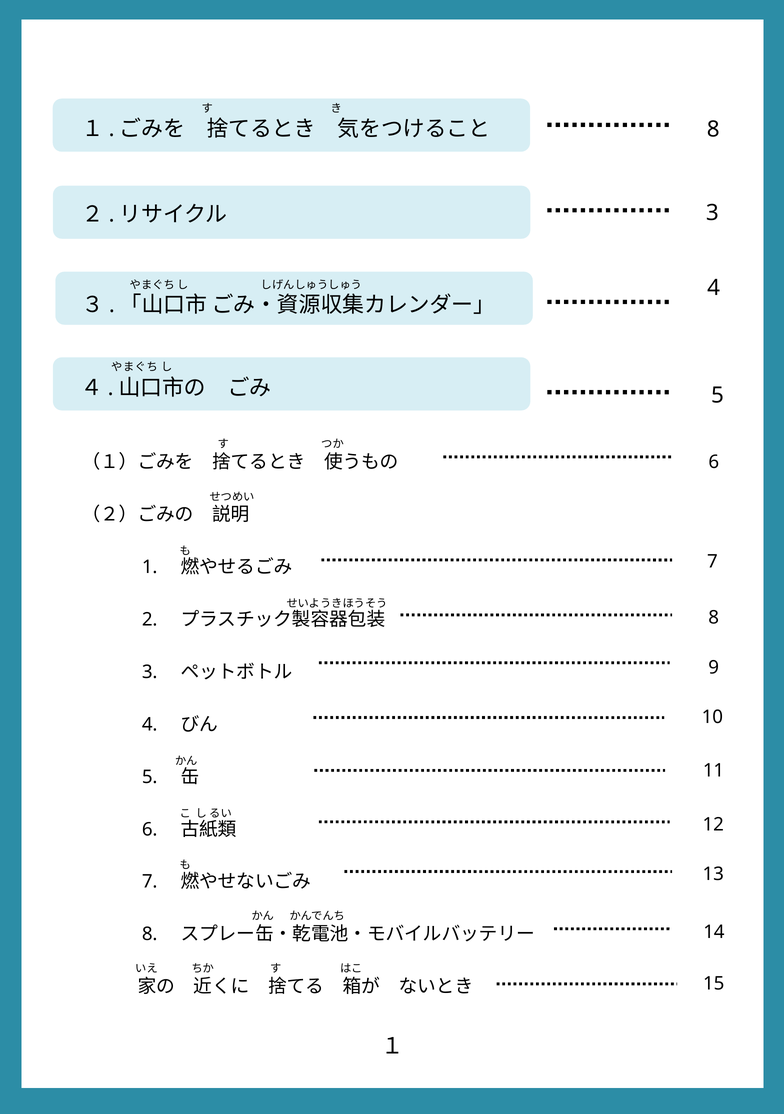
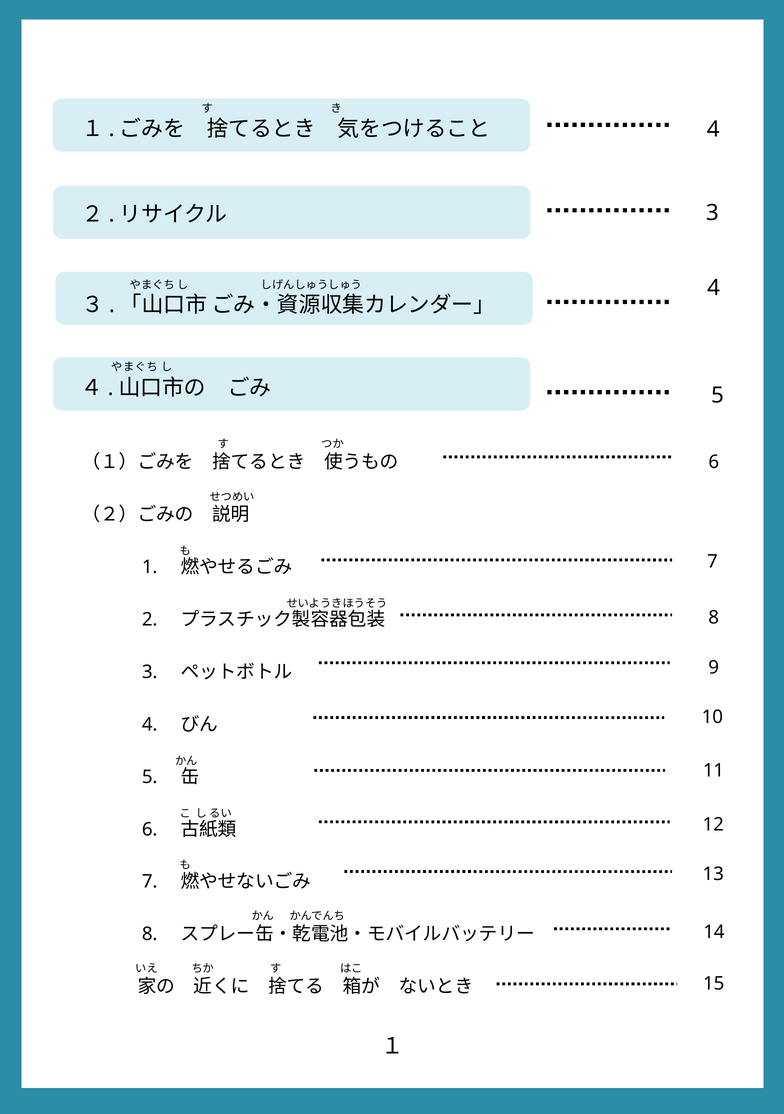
8 at (713, 129): 8 -> 4
